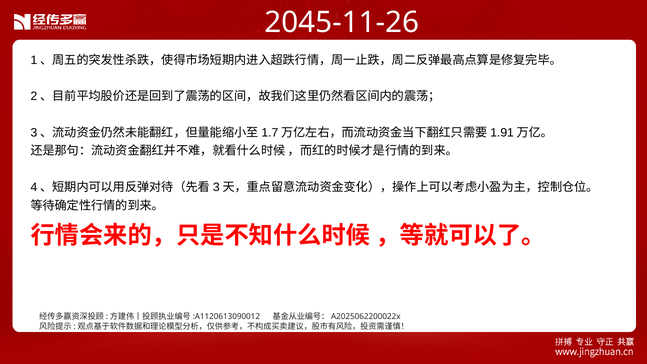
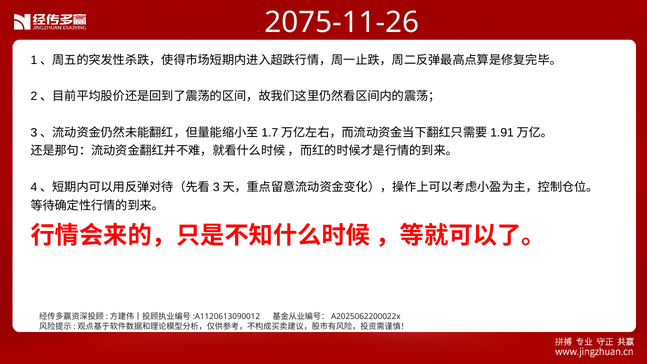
2045-11-26: 2045-11-26 -> 2075-11-26
